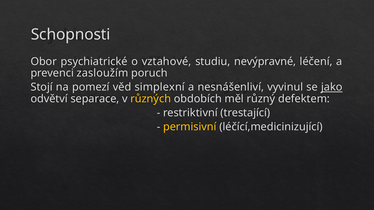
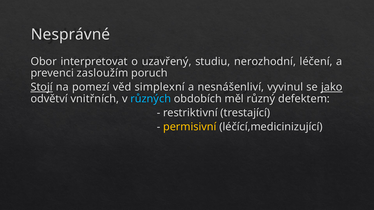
Schopnosti: Schopnosti -> Nesprávné
psychiatrické: psychiatrické -> interpretovat
vztahové: vztahové -> uzavřený
nevýpravné: nevýpravné -> nerozhodní
Stojí underline: none -> present
separace: separace -> vnitřních
různých colour: yellow -> light blue
